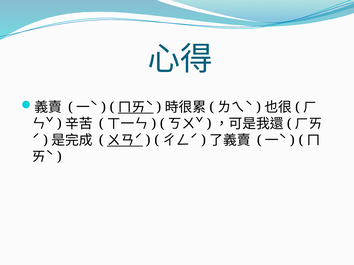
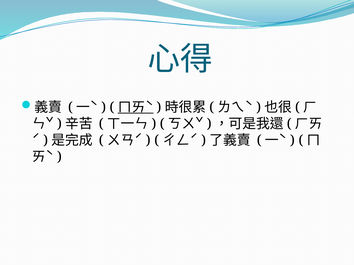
ㄨㄢˊ underline: present -> none
